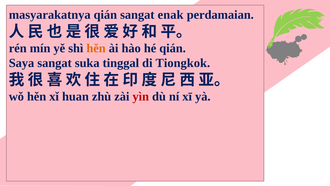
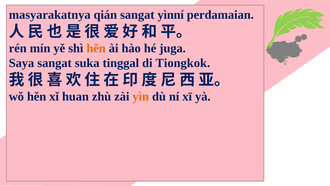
enak: enak -> yìnní
hé qián: qián -> juga
yìn colour: red -> orange
